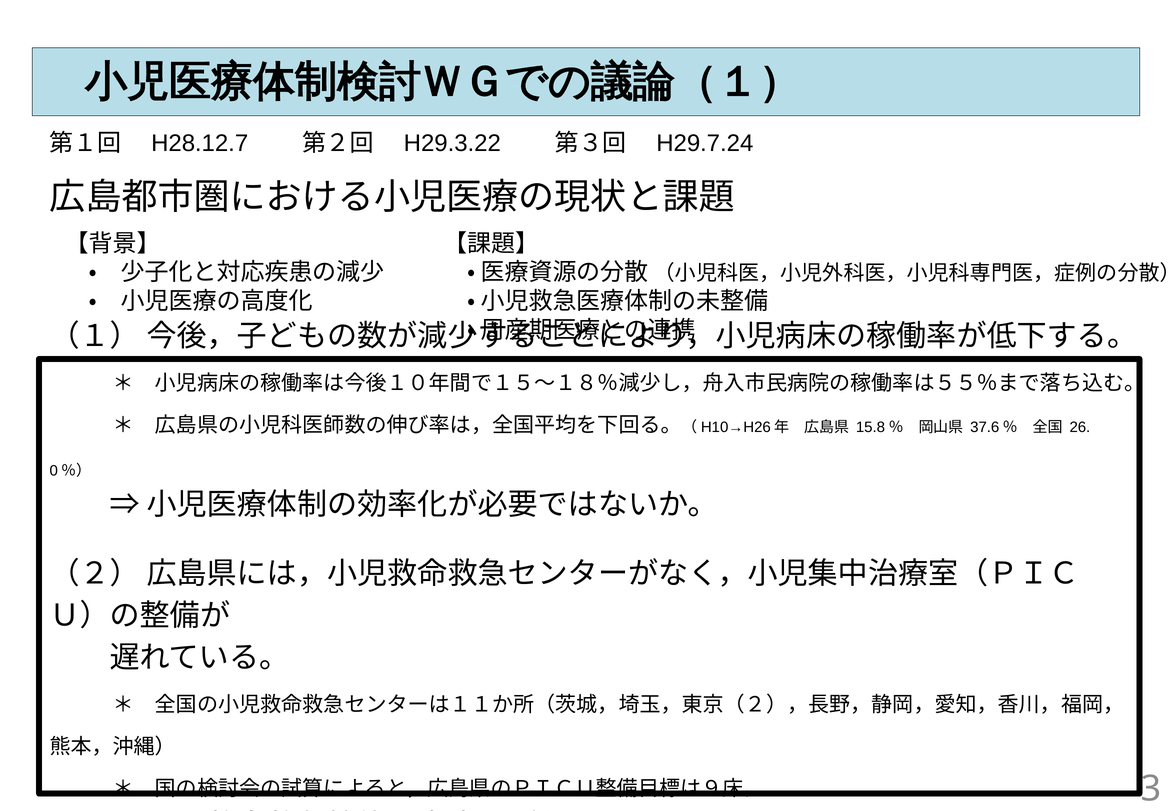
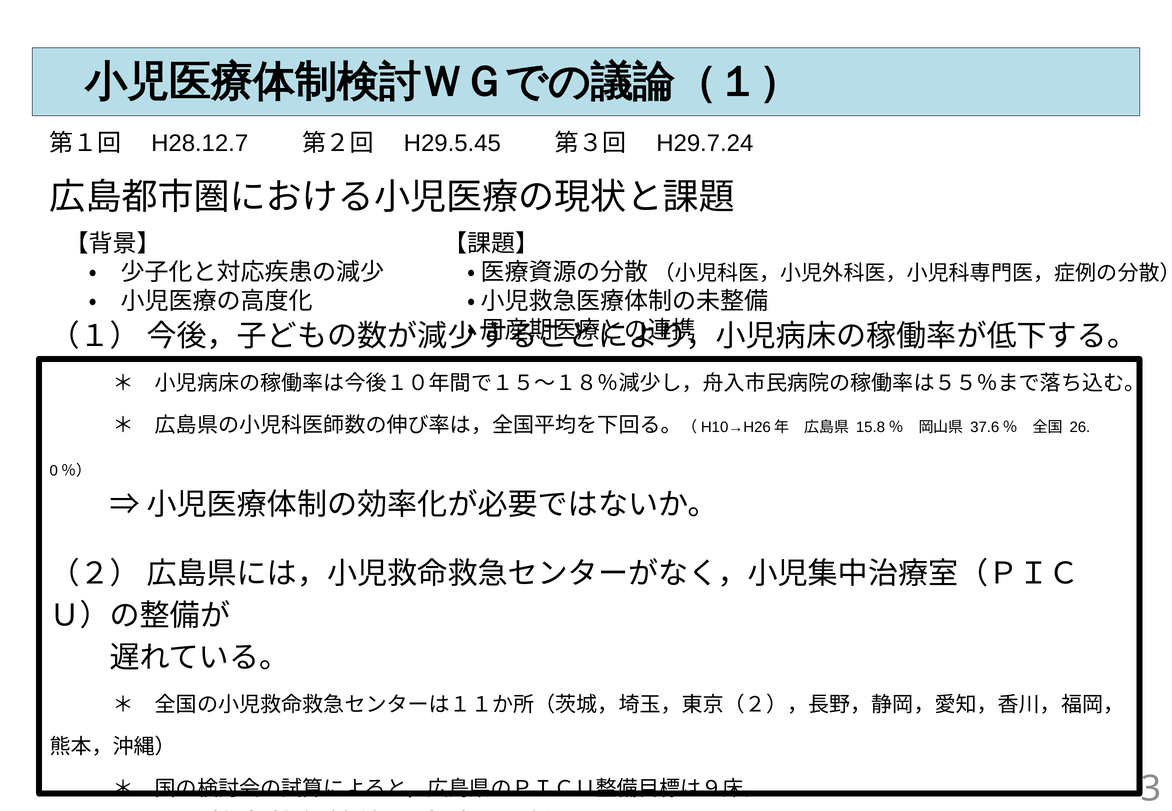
H29.3.22: H29.3.22 -> H29.5.45
